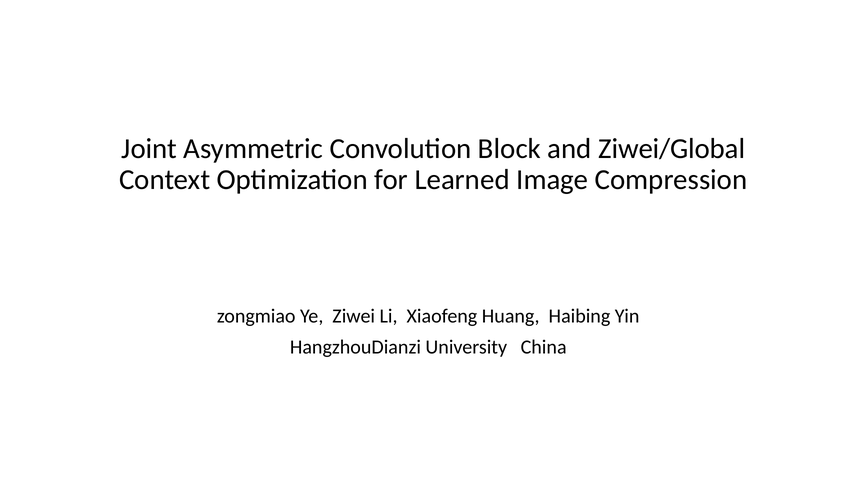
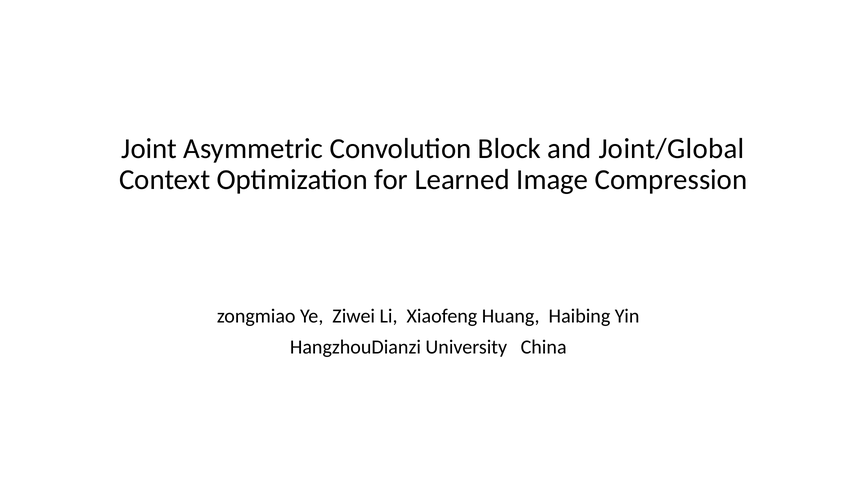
Ziwei/Global: Ziwei/Global -> Joint/Global
